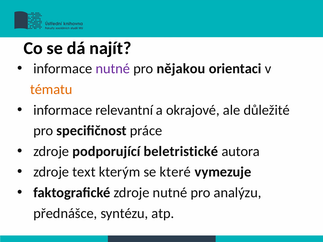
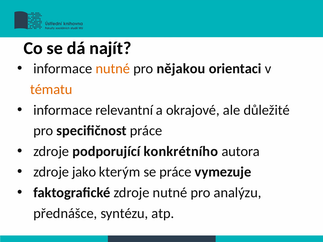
nutné at (113, 69) colour: purple -> orange
beletristické: beletristické -> konkrétního
text: text -> jako
se které: které -> práce
